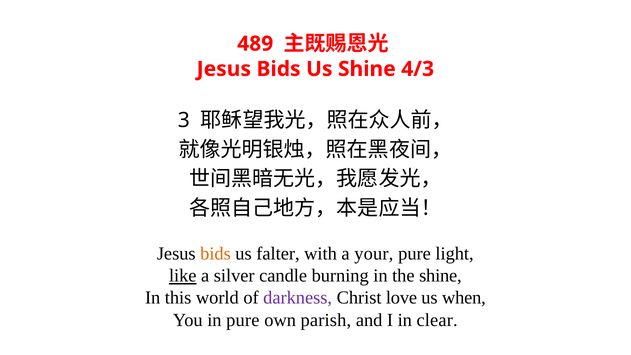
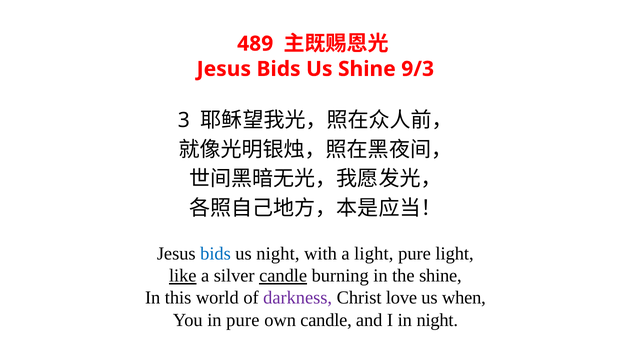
4/3: 4/3 -> 9/3
bids at (216, 254) colour: orange -> blue
us falter: falter -> night
a your: your -> light
candle at (283, 276) underline: none -> present
own parish: parish -> candle
in clear: clear -> night
